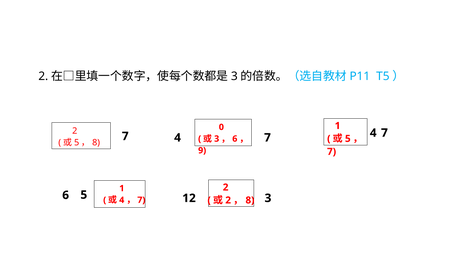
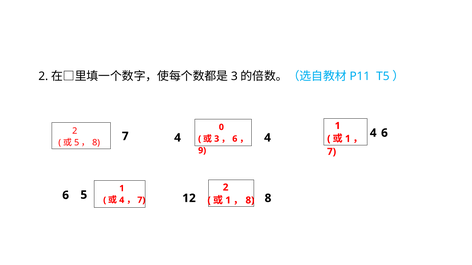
7 7: 7 -> 4
4 7: 7 -> 6
5 at (348, 139): 5 -> 1
6 3: 3 -> 8
2 at (228, 201): 2 -> 1
